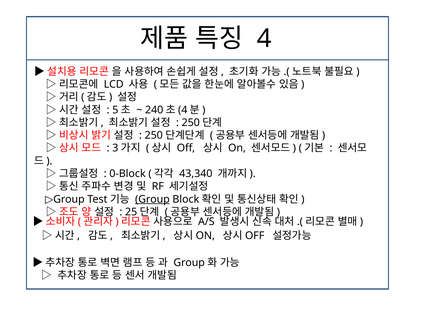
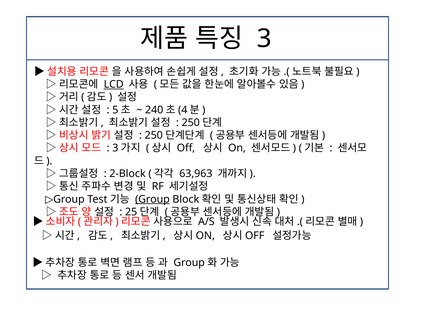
4: 4 -> 3
LCD underline: none -> present
0-Block: 0-Block -> 2-Block
43,340: 43,340 -> 63,963
